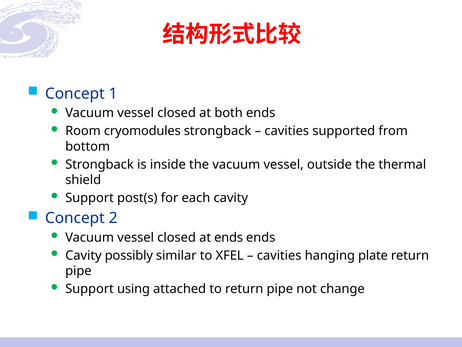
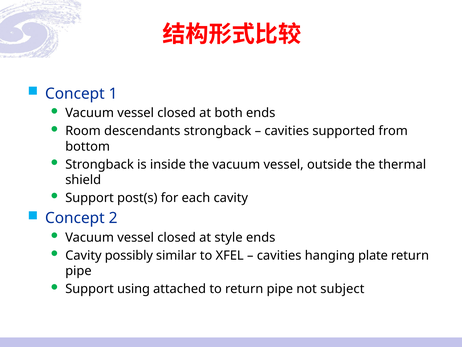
cryomodules: cryomodules -> descendants
at ends: ends -> style
change: change -> subject
